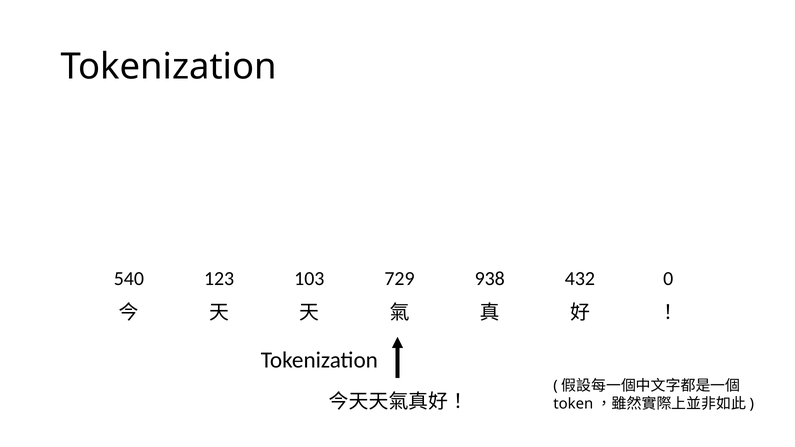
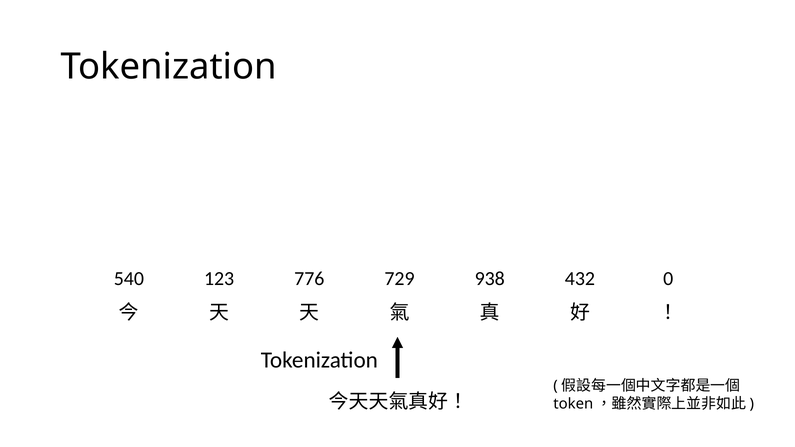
103: 103 -> 776
